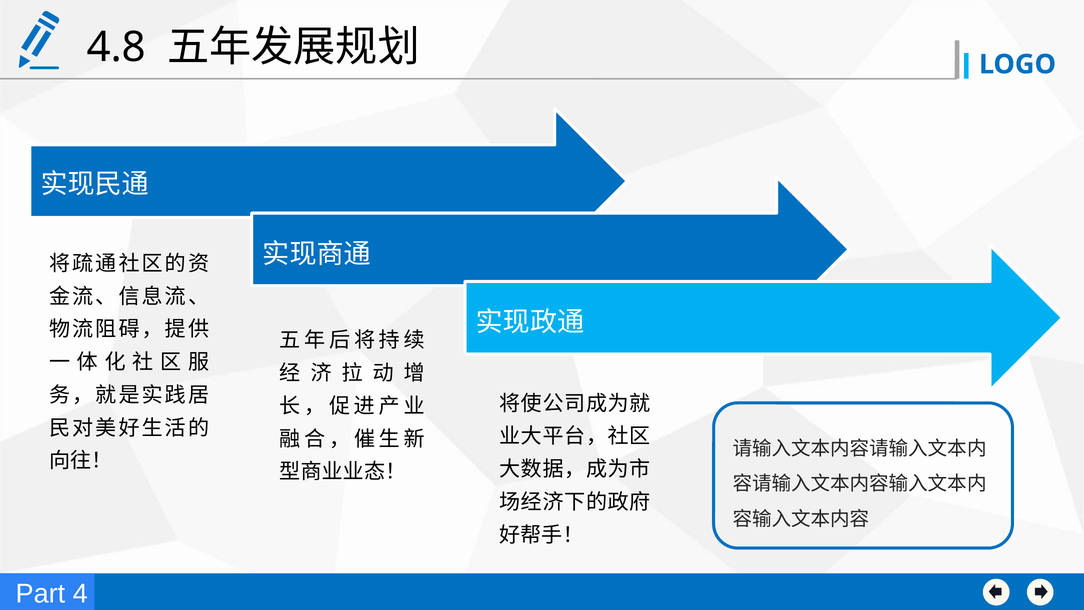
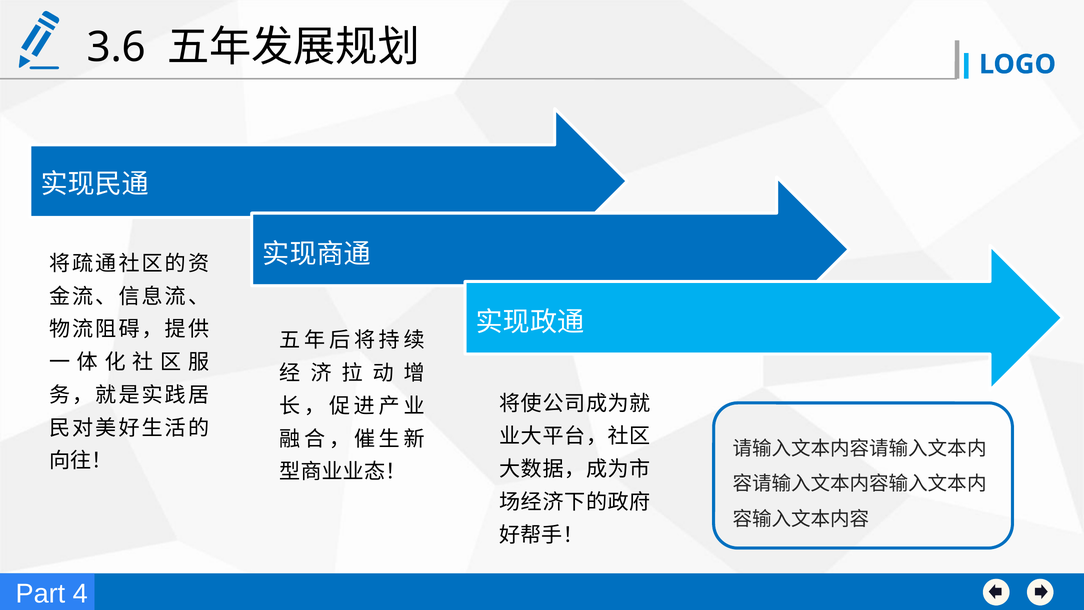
4.8: 4.8 -> 3.6
